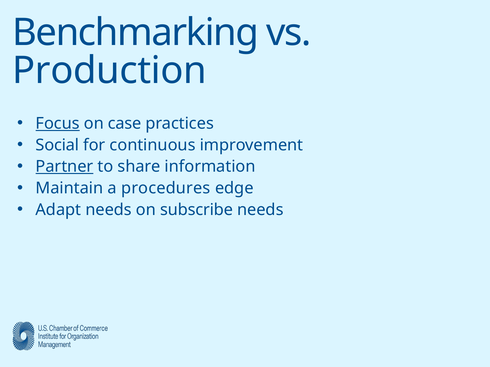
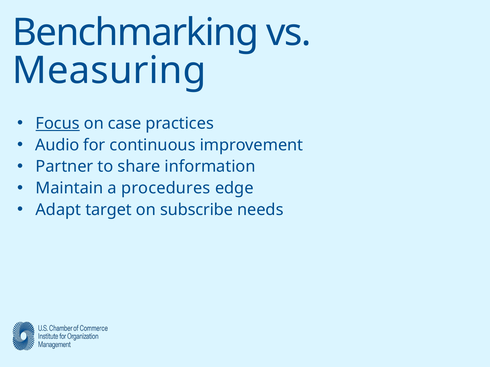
Production: Production -> Measuring
Social: Social -> Audio
Partner underline: present -> none
Adapt needs: needs -> target
